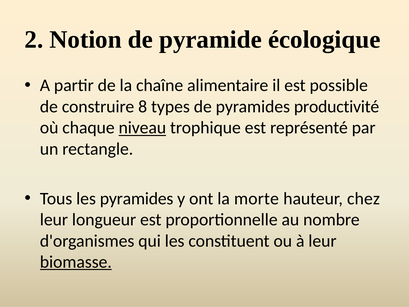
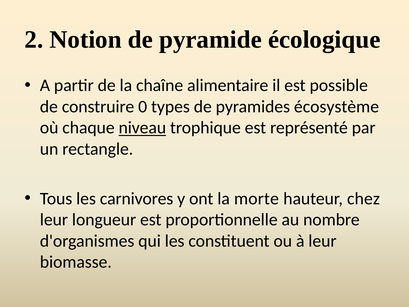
8: 8 -> 0
productivité: productivité -> écosystème
les pyramides: pyramides -> carnivores
biomasse underline: present -> none
